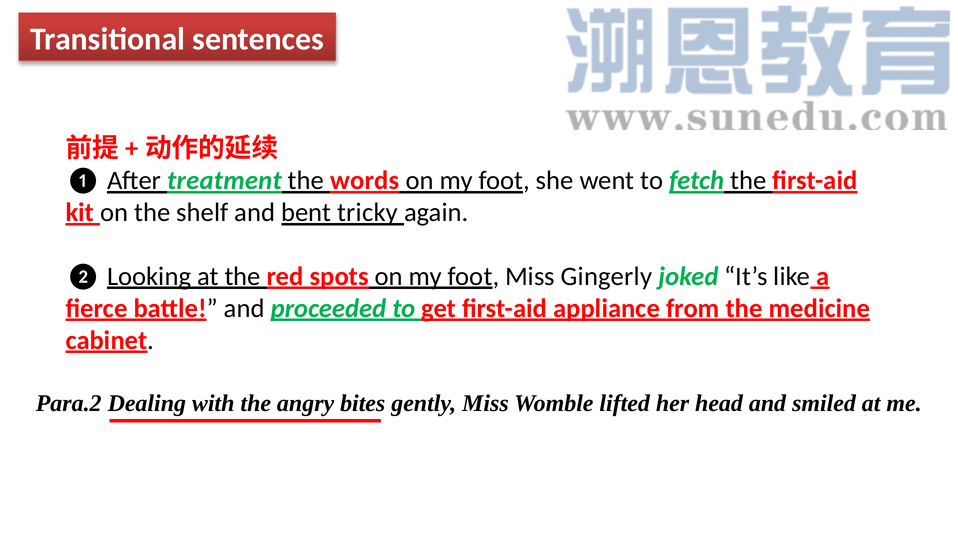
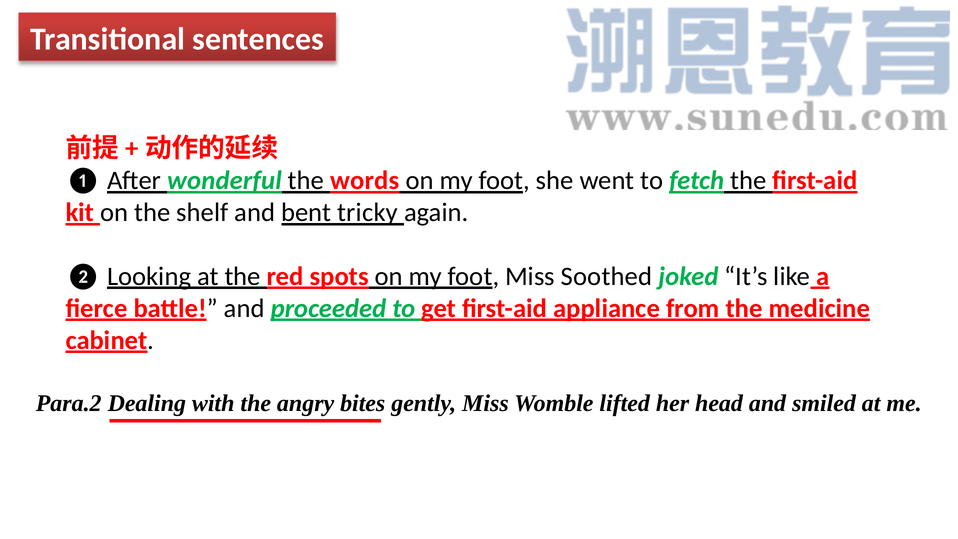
treatment: treatment -> wonderful
Gingerly: Gingerly -> Soothed
